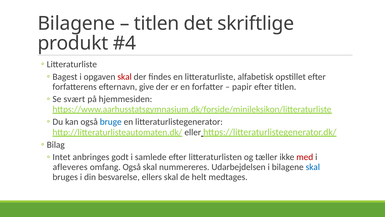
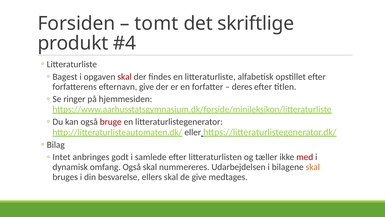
Bilagene at (76, 24): Bilagene -> Forsiden
titlen at (157, 24): titlen -> tomt
papir: papir -> deres
svært: svært -> ringer
bruge colour: blue -> red
afleveres: afleveres -> dynamisk
skal at (313, 167) colour: blue -> orange
de helt: helt -> give
